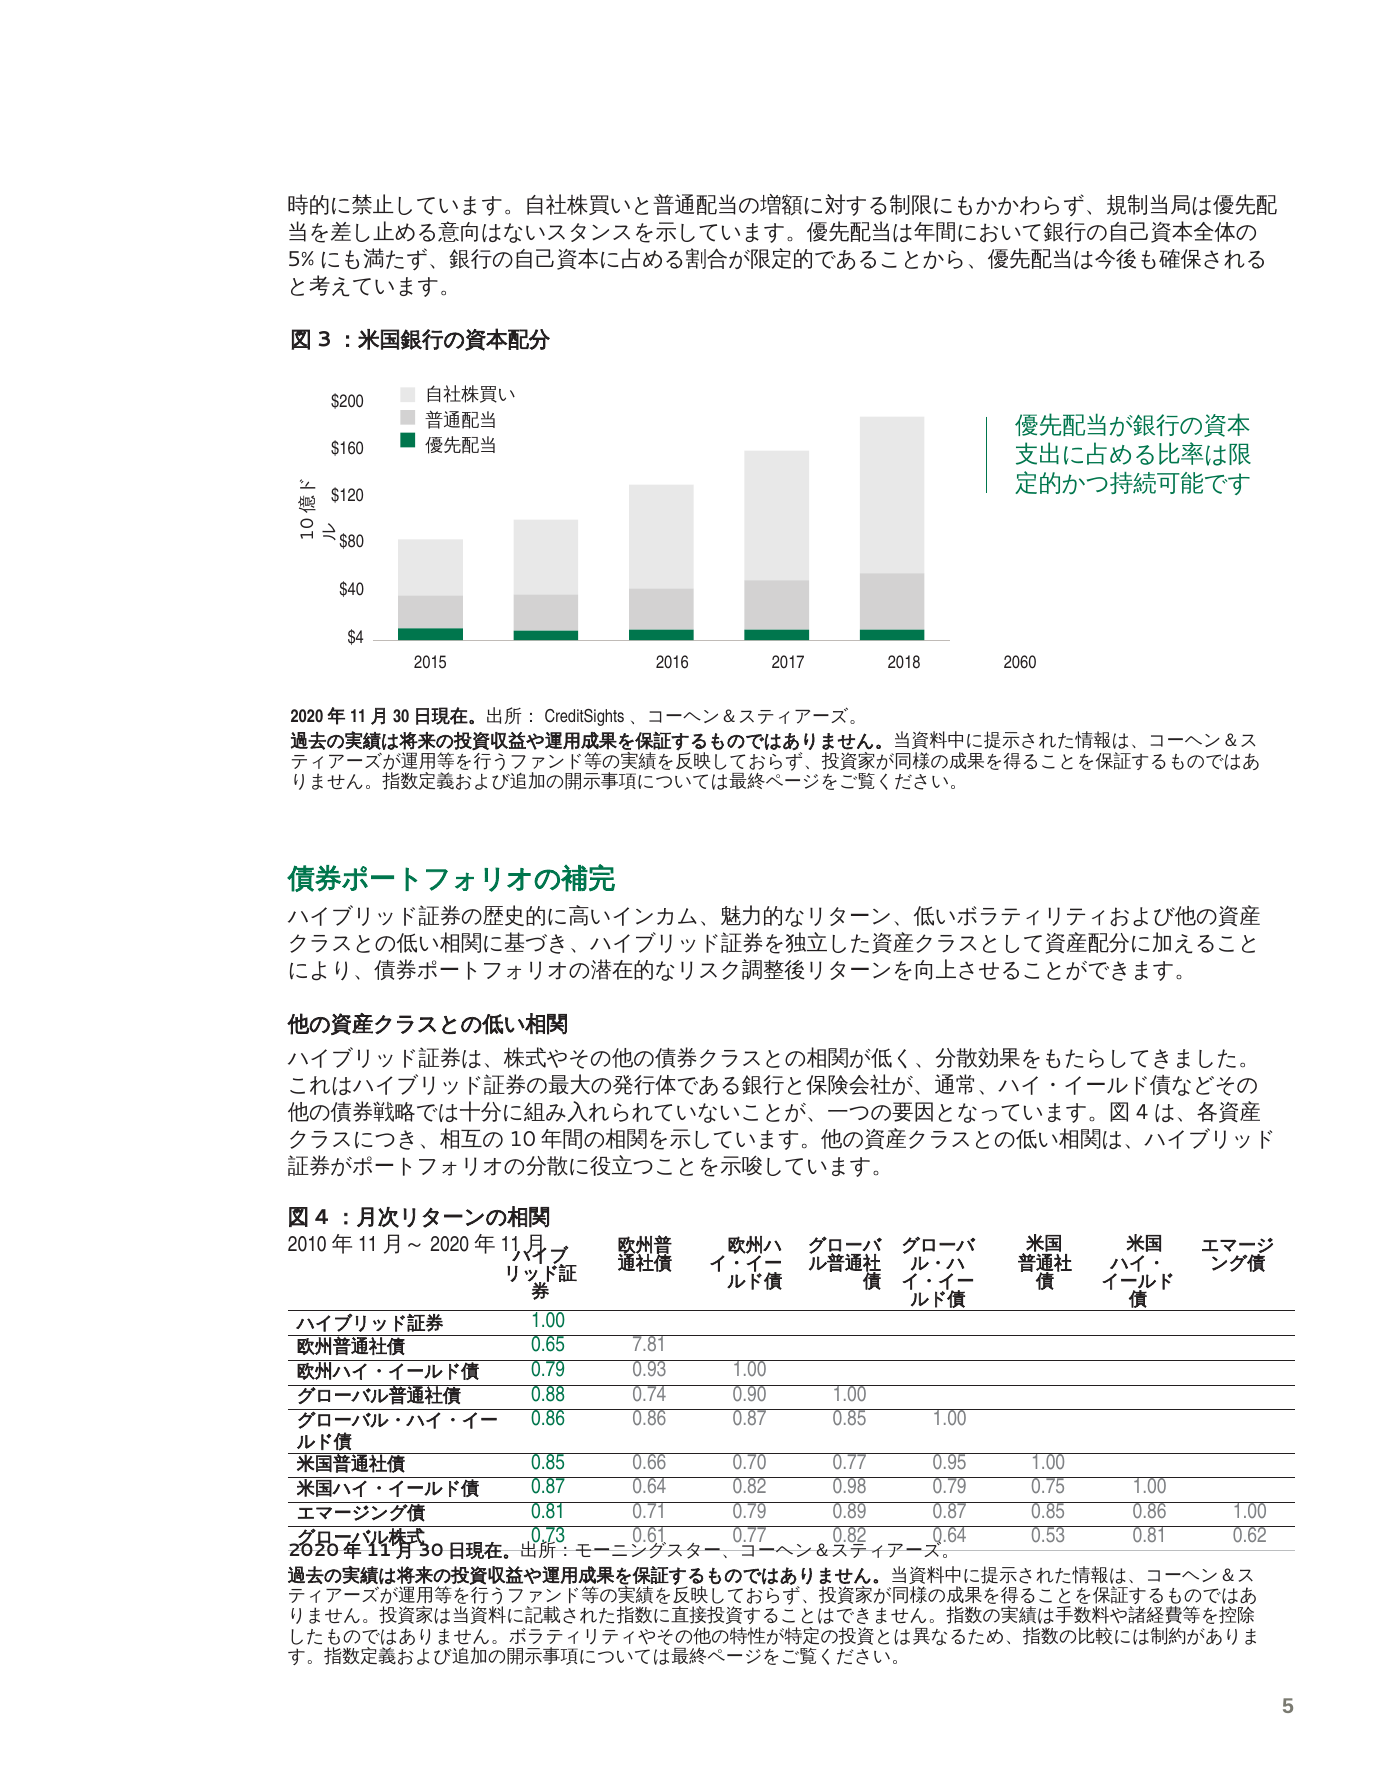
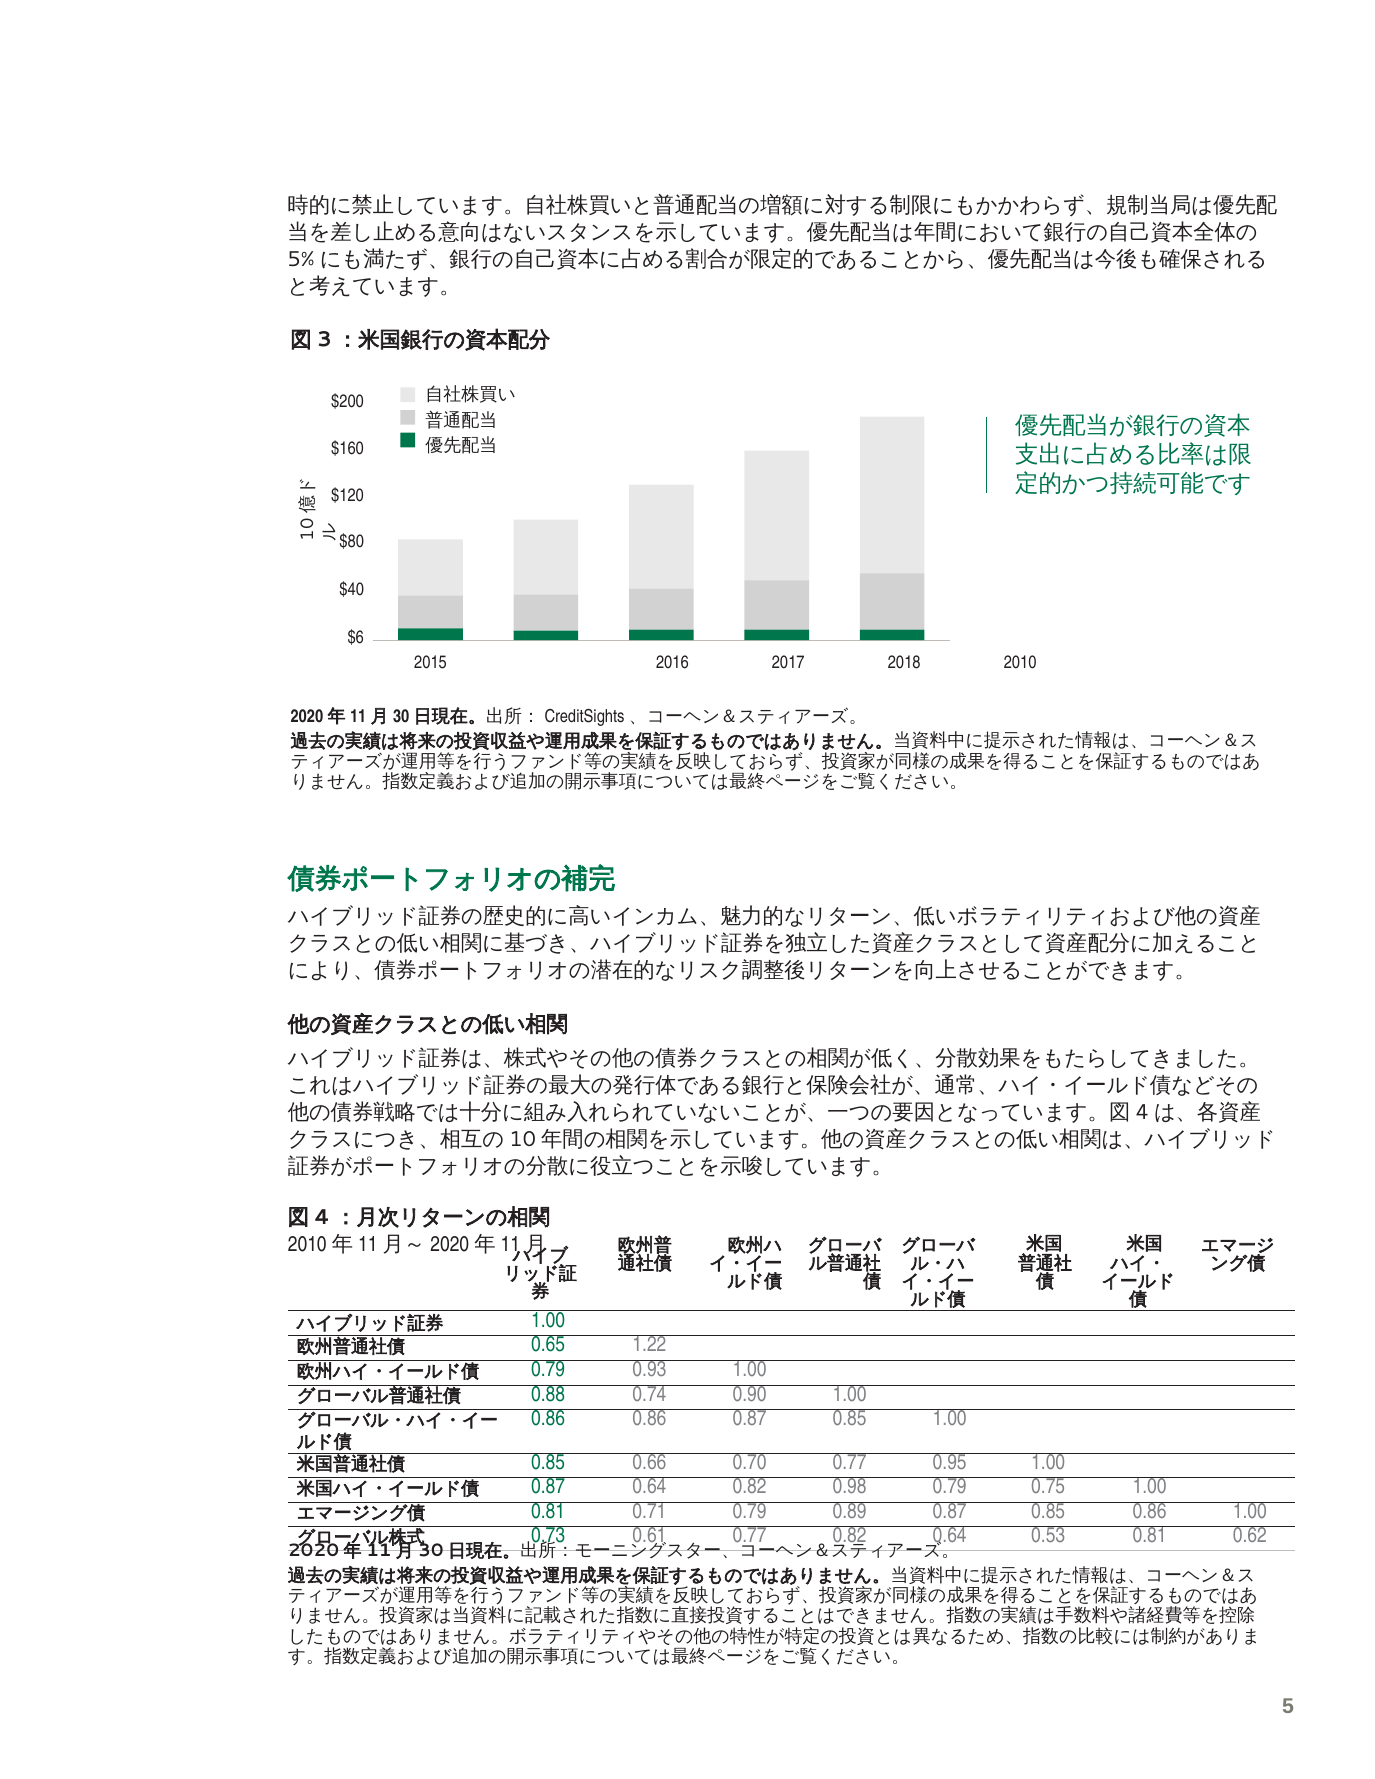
$4: $4 -> $6
2060: 2060 -> 2010
7.81: 7.81 -> 1.22
